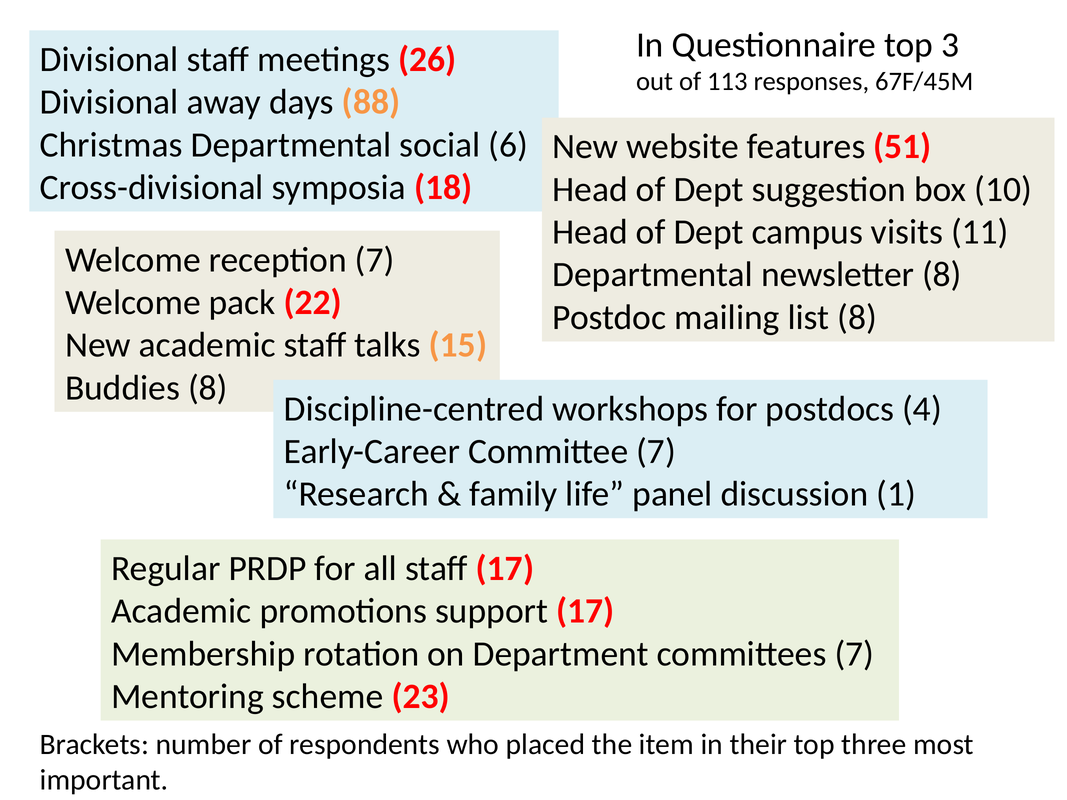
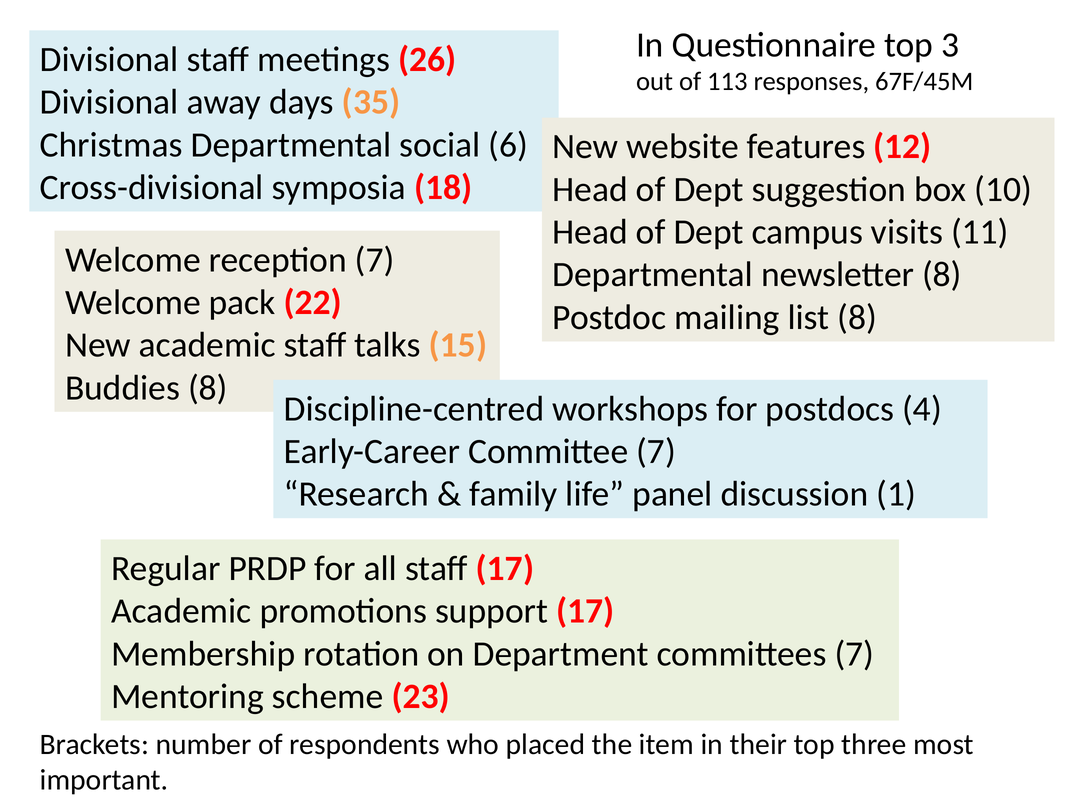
88: 88 -> 35
51: 51 -> 12
